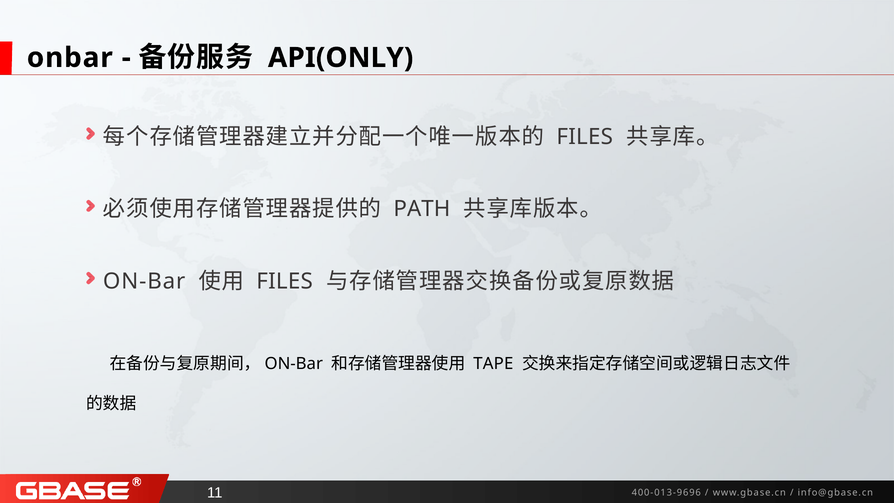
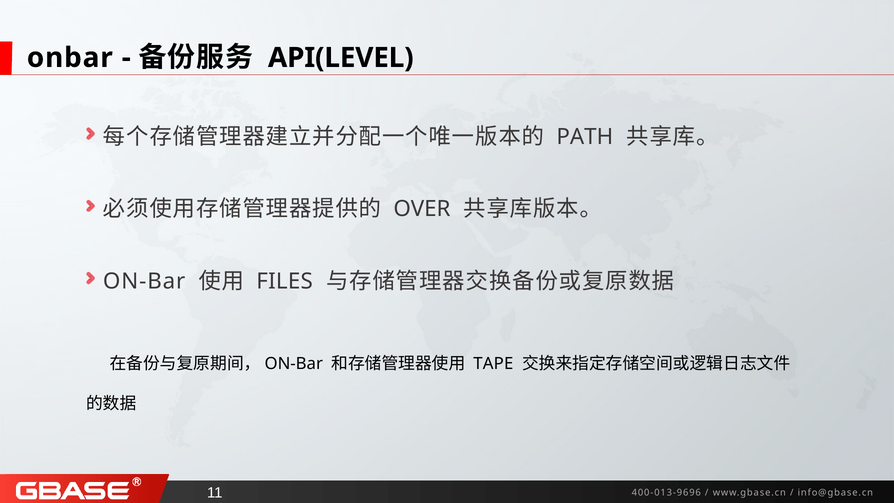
API(ONLY: API(ONLY -> API(LEVEL
FILES at (585, 137): FILES -> PATH
PATH: PATH -> OVER
